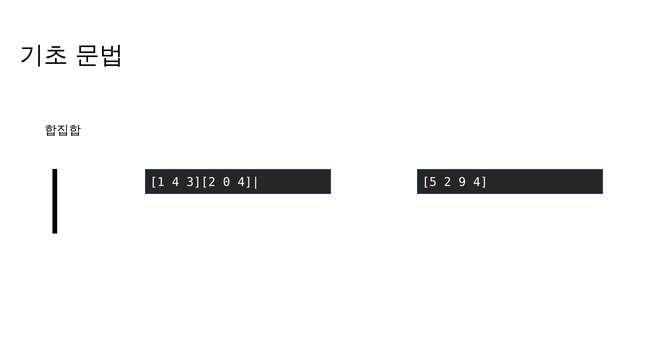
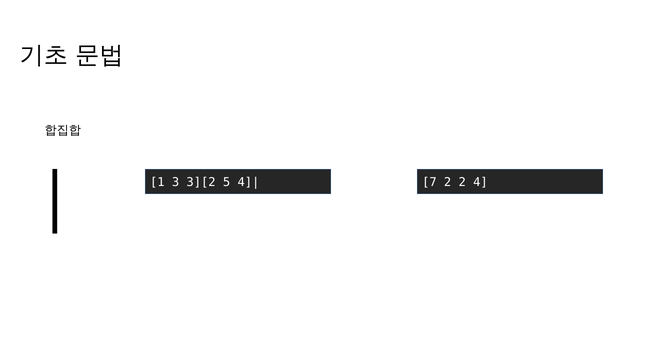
1 4: 4 -> 3
0: 0 -> 5
5: 5 -> 7
2 9: 9 -> 2
